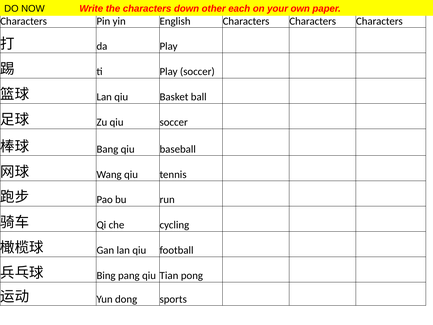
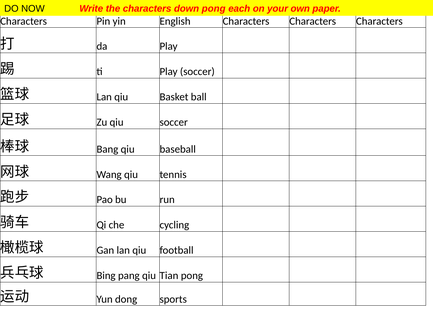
down other: other -> pong
